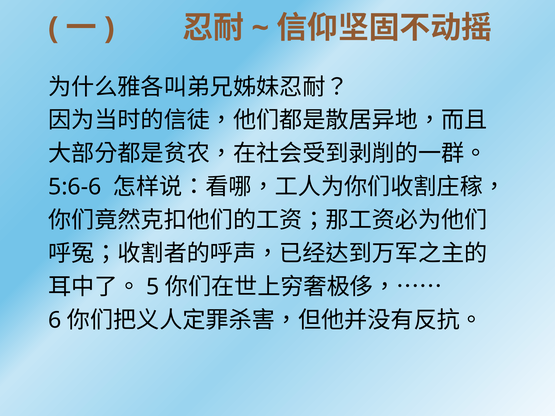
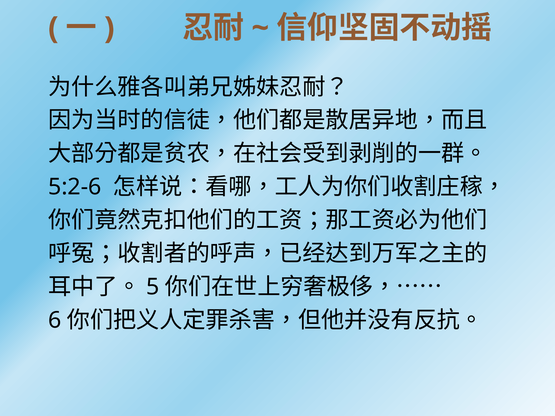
5:6-6: 5:6-6 -> 5:2-6
